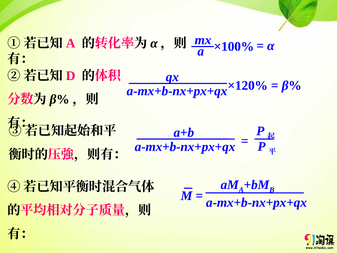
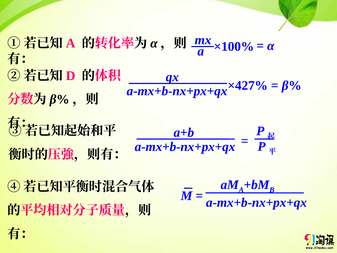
×120%: ×120% -> ×427%
